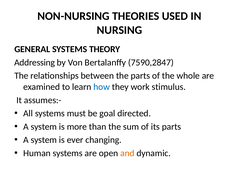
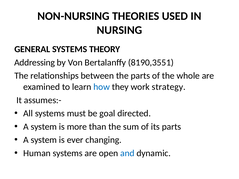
7590,2847: 7590,2847 -> 8190,3551
stimulus: stimulus -> strategy
and colour: orange -> blue
